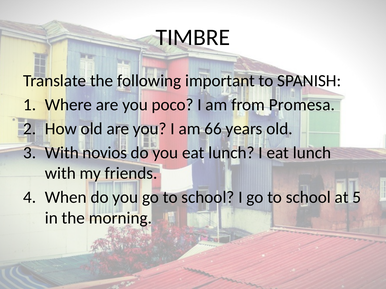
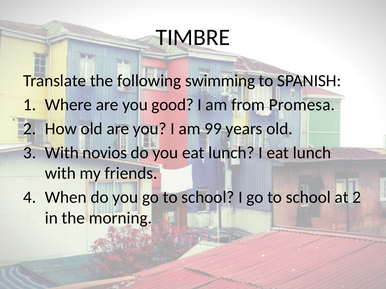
important: important -> swimming
poco: poco -> good
66: 66 -> 99
at 5: 5 -> 2
